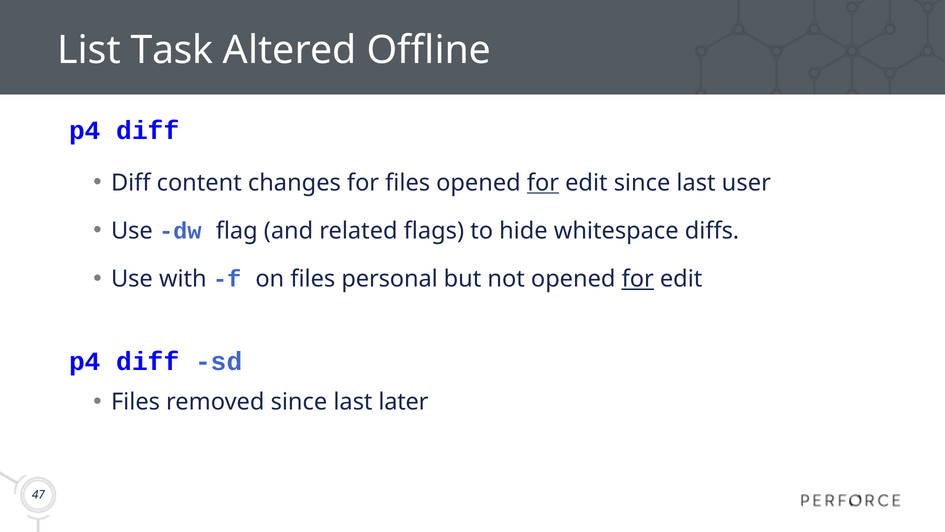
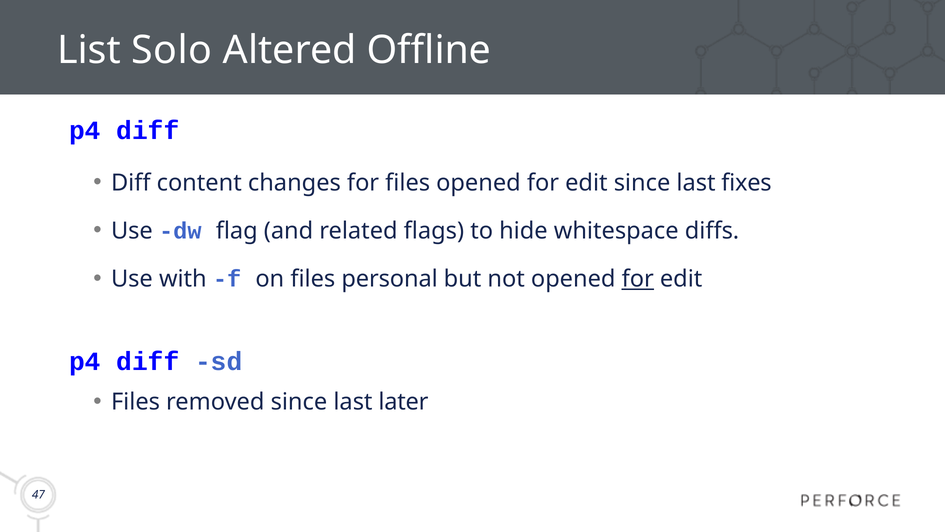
Task: Task -> Solo
for at (543, 183) underline: present -> none
user: user -> fixes
